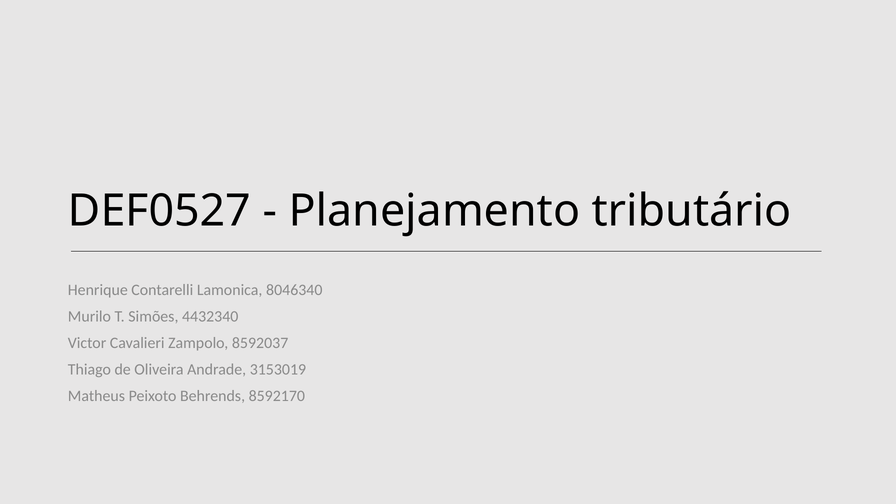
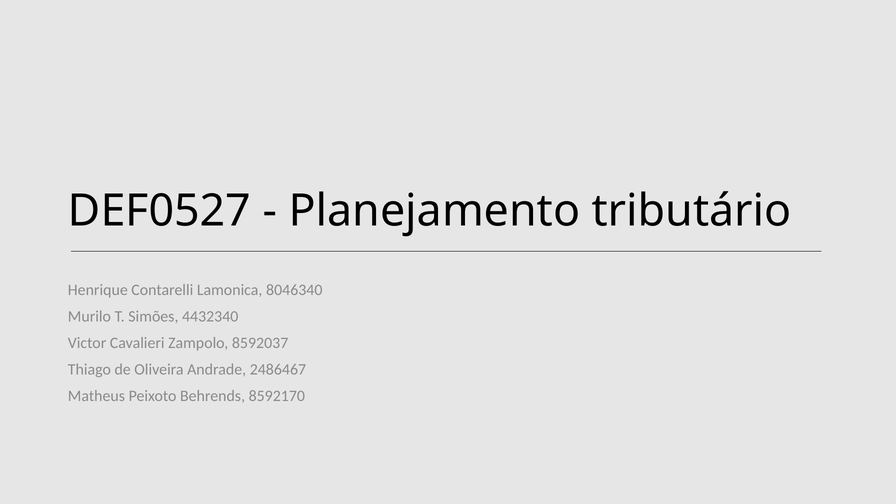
3153019: 3153019 -> 2486467
